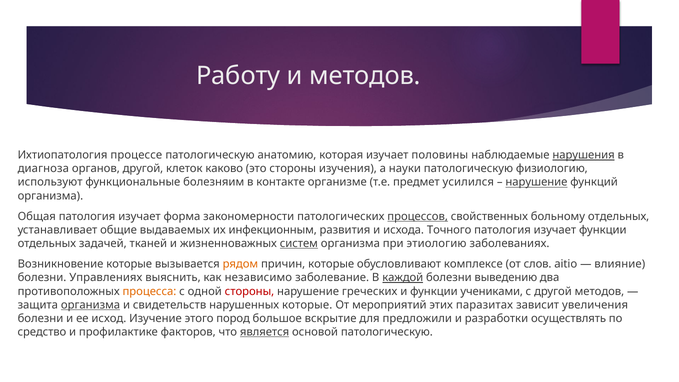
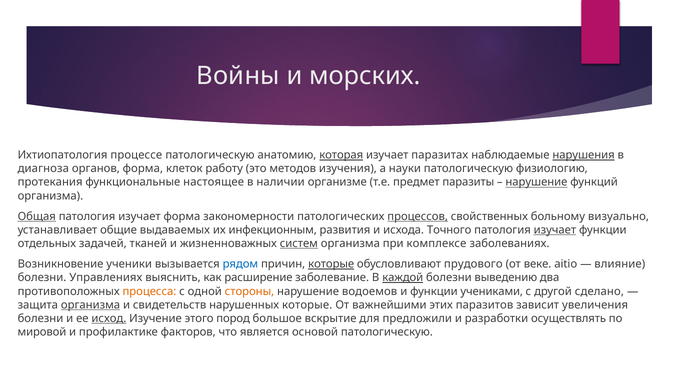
Работу: Работу -> Войны
и методов: методов -> морских
которая underline: none -> present
половины: половины -> паразитах
органов другой: другой -> форма
каково: каково -> работу
это стороны: стороны -> методов
используют: используют -> протекания
болезняим: болезняим -> настоящее
контакте: контакте -> наличии
усилился: усилился -> паразиты
Общая underline: none -> present
больному отдельных: отдельных -> визуально
изучает at (555, 230) underline: none -> present
этиологию: этиологию -> комплексе
Возникновение которые: которые -> ученики
рядом colour: orange -> blue
которые at (331, 264) underline: none -> present
комплексе: комплексе -> прудового
слов: слов -> веке
независимо: независимо -> расширение
стороны at (249, 291) colour: red -> orange
греческих: греческих -> водоемов
другой методов: методов -> сделано
мероприятий: мероприятий -> важнейшими
паразитах: паразитах -> паразитов
исход underline: none -> present
средство: средство -> мировой
является underline: present -> none
